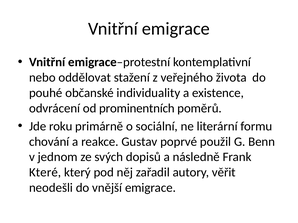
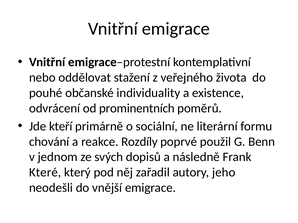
roku: roku -> kteří
Gustav: Gustav -> Rozdíly
věřit: věřit -> jeho
